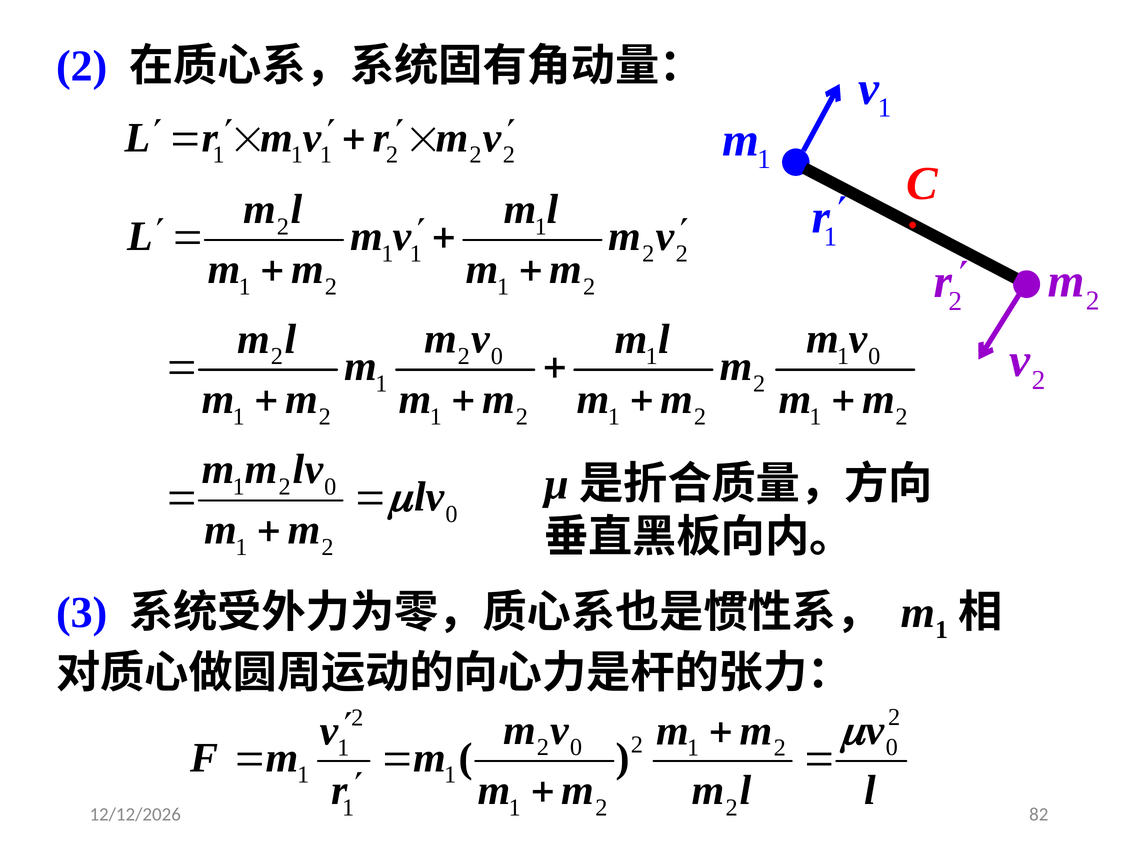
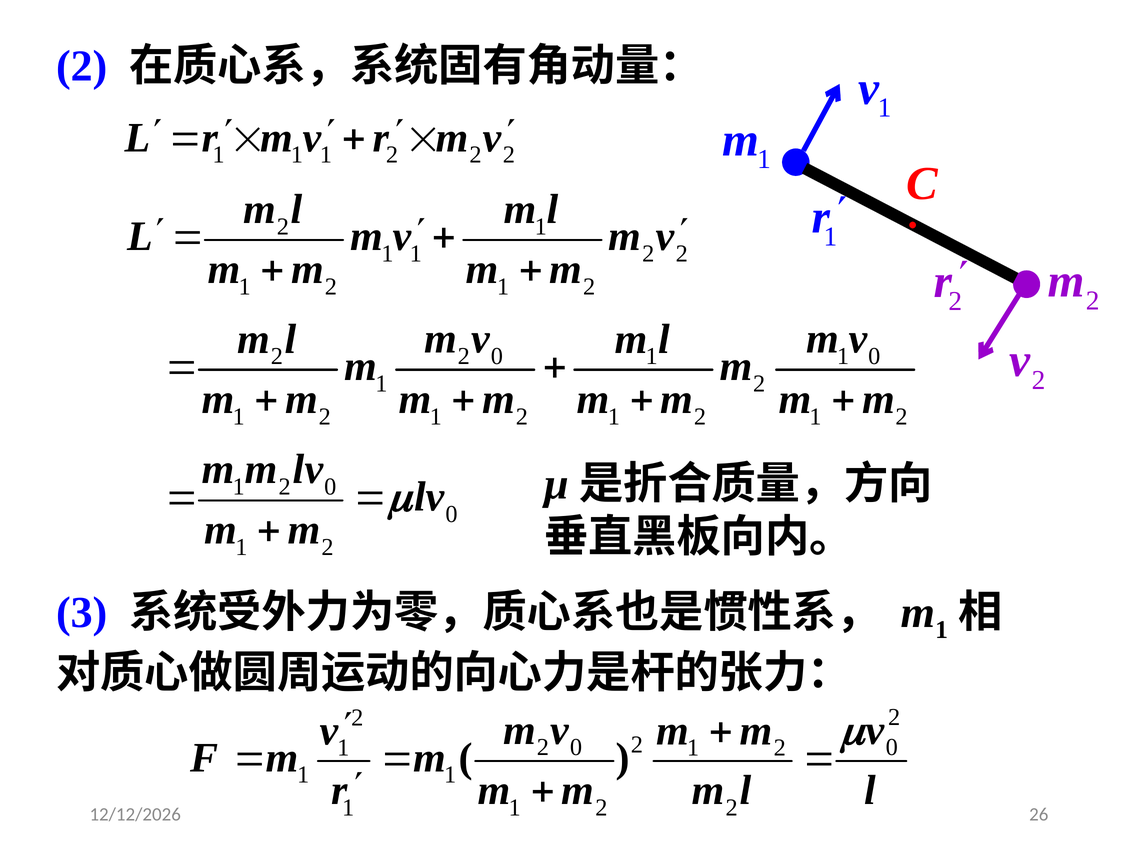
82: 82 -> 26
